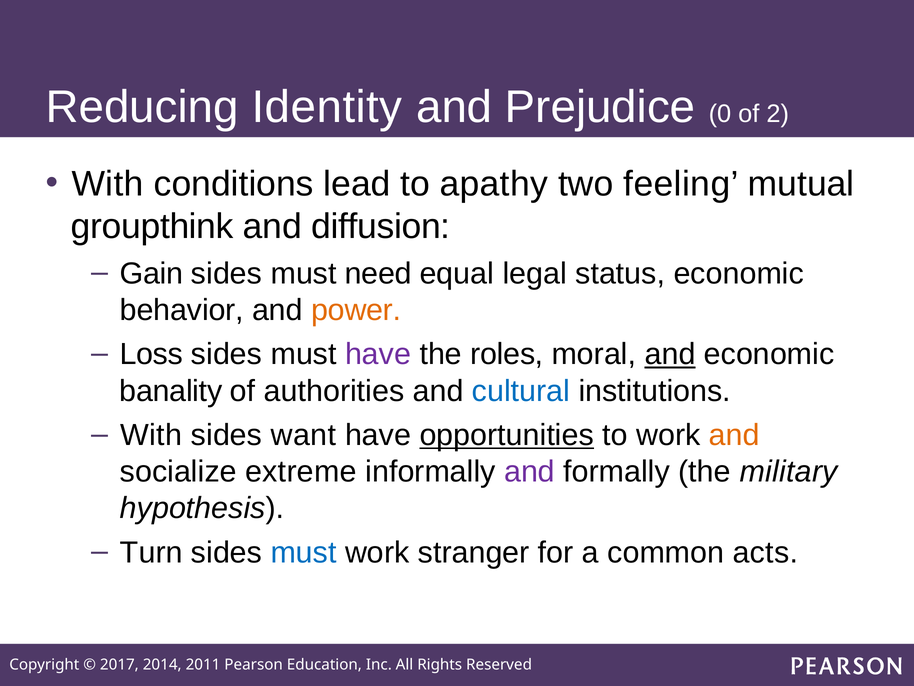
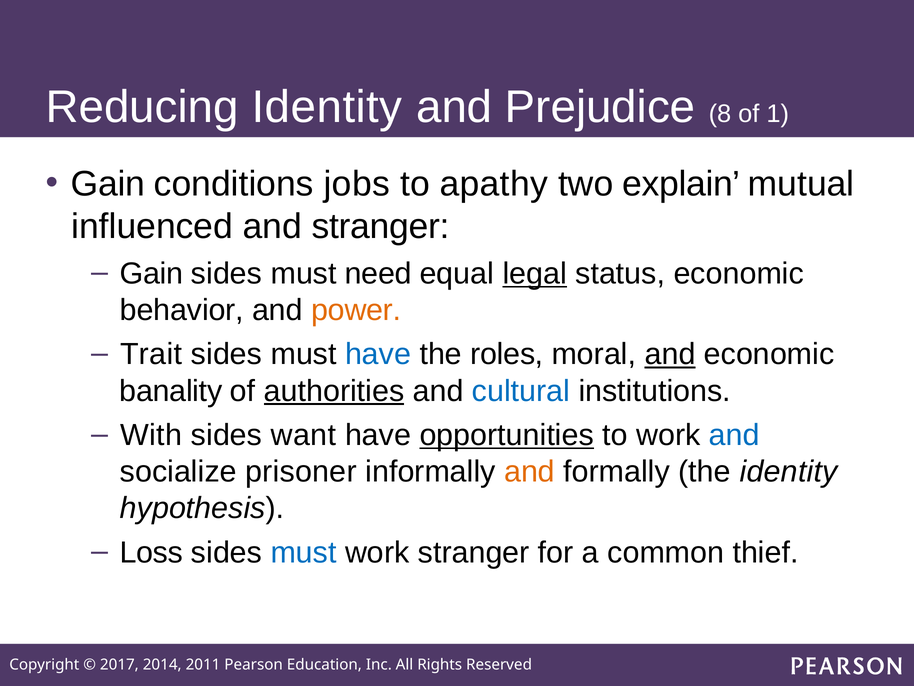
0: 0 -> 8
2: 2 -> 1
With at (108, 184): With -> Gain
lead: lead -> jobs
feeling: feeling -> explain
groupthink: groupthink -> influenced
and diffusion: diffusion -> stranger
legal underline: none -> present
Loss: Loss -> Trait
have at (378, 354) colour: purple -> blue
authorities underline: none -> present
and at (734, 435) colour: orange -> blue
extreme: extreme -> prisoner
and at (529, 471) colour: purple -> orange
the military: military -> identity
Turn: Turn -> Loss
acts: acts -> thief
